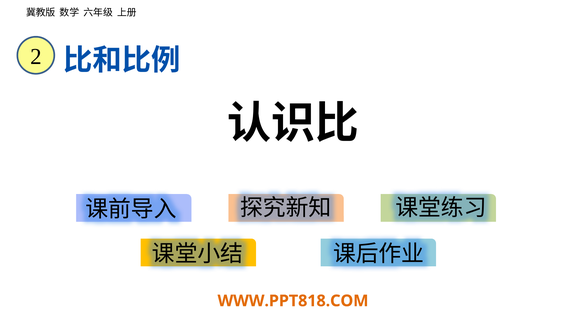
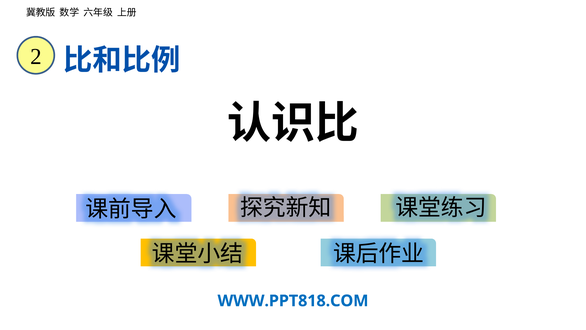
WWW.PPT818.COM colour: orange -> blue
